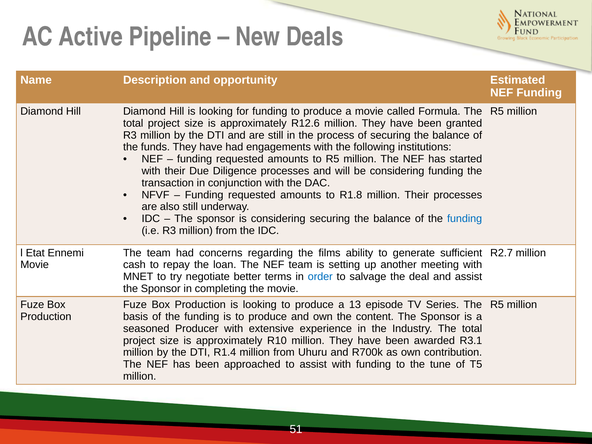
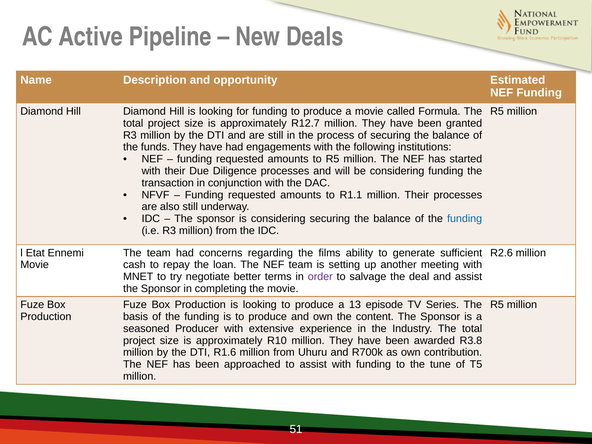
R12.6: R12.6 -> R12.7
R1.8: R1.8 -> R1.1
R2.7: R2.7 -> R2.6
order colour: blue -> purple
R3.1: R3.1 -> R3.8
R1.4: R1.4 -> R1.6
